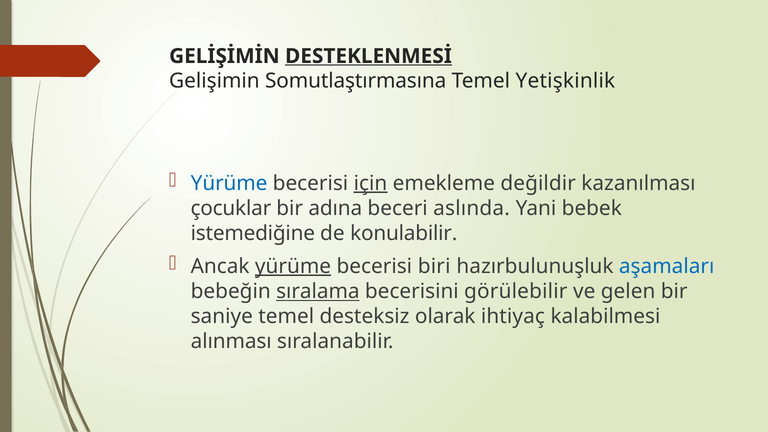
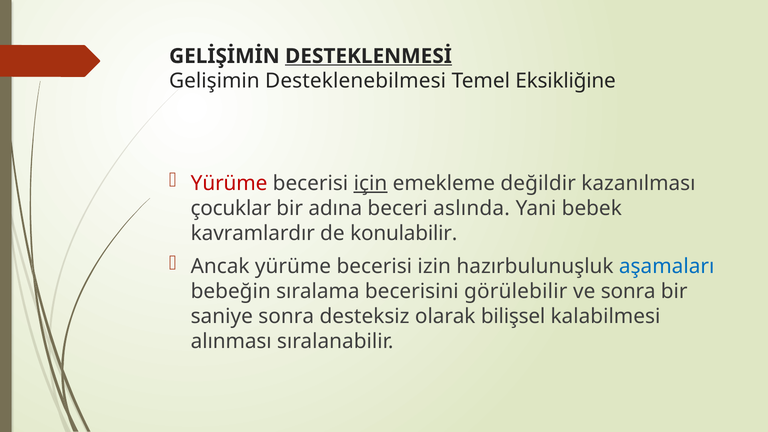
Somutlaştırmasına: Somutlaştırmasına -> Desteklenebilmesi
Yetişkinlik: Yetişkinlik -> Eksikliğine
Yürüme at (229, 183) colour: blue -> red
istemediğine: istemediğine -> kavramlardır
yürüme at (293, 266) underline: present -> none
biri: biri -> izin
sıralama underline: present -> none
ve gelen: gelen -> sonra
saniye temel: temel -> sonra
ihtiyaç: ihtiyaç -> bilişsel
